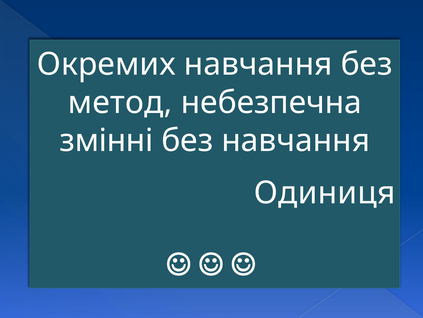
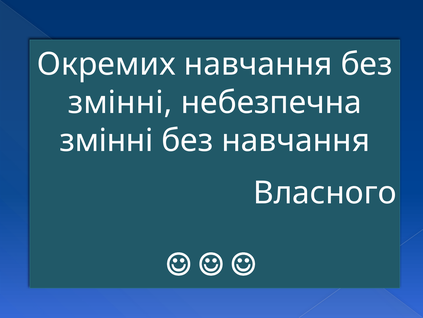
метод at (120, 102): метод -> змінні
Одиниця: Одиниця -> Власного
